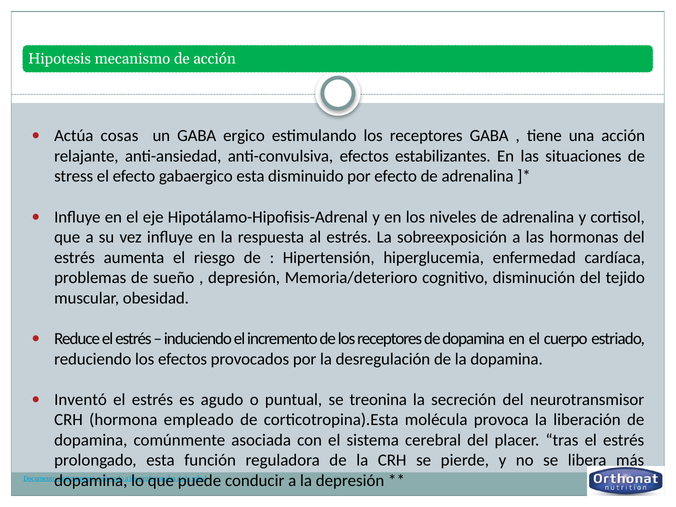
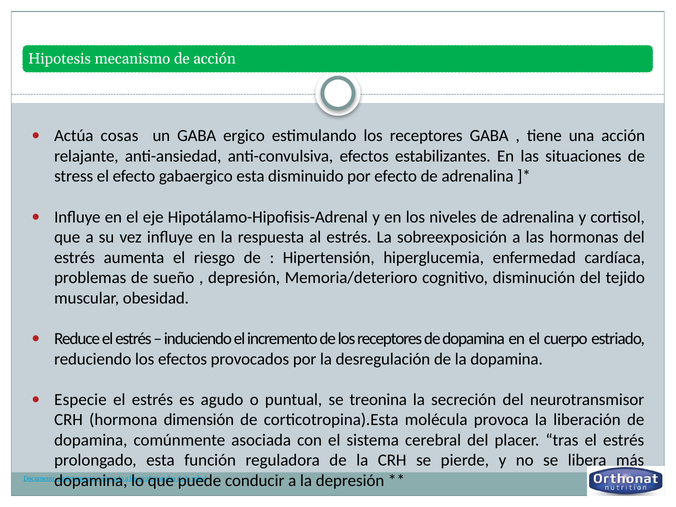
Inventó: Inventó -> Especie
empleado: empleado -> dimensión
